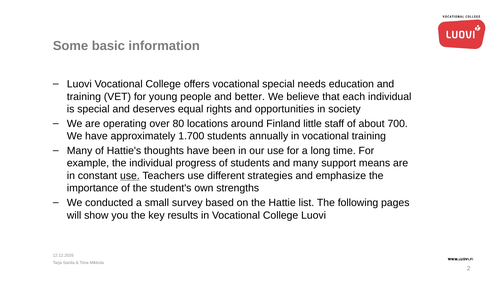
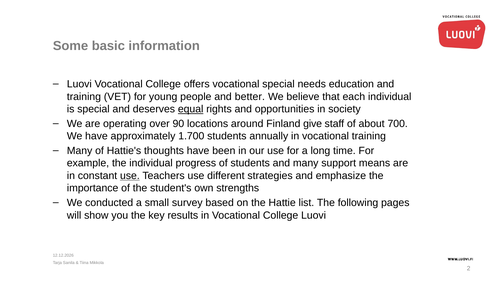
equal underline: none -> present
80: 80 -> 90
little: little -> give
